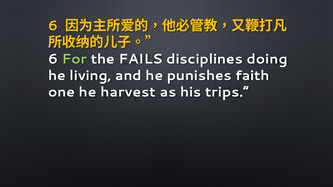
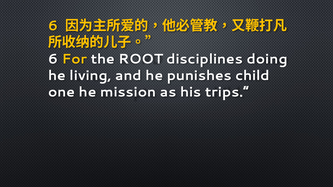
For colour: light green -> yellow
FAILS: FAILS -> ROOT
faith: faith -> child
harvest: harvest -> mission
